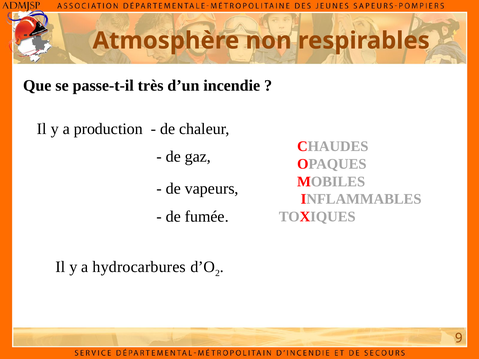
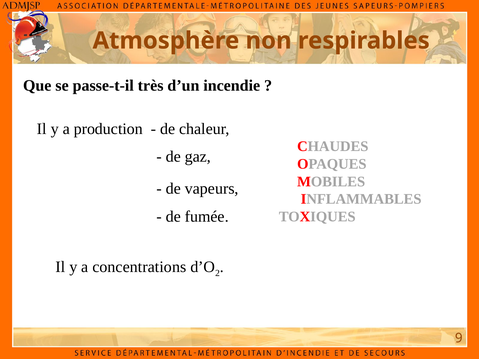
hydrocarbures: hydrocarbures -> concentrations
